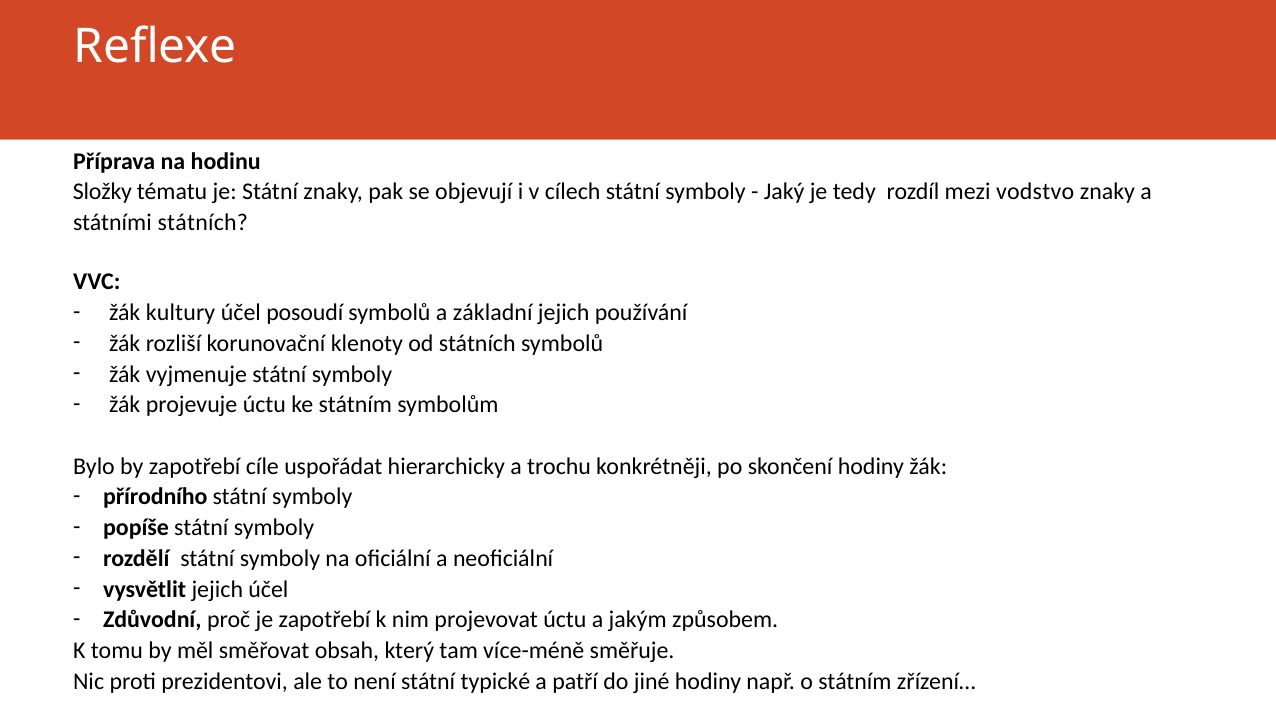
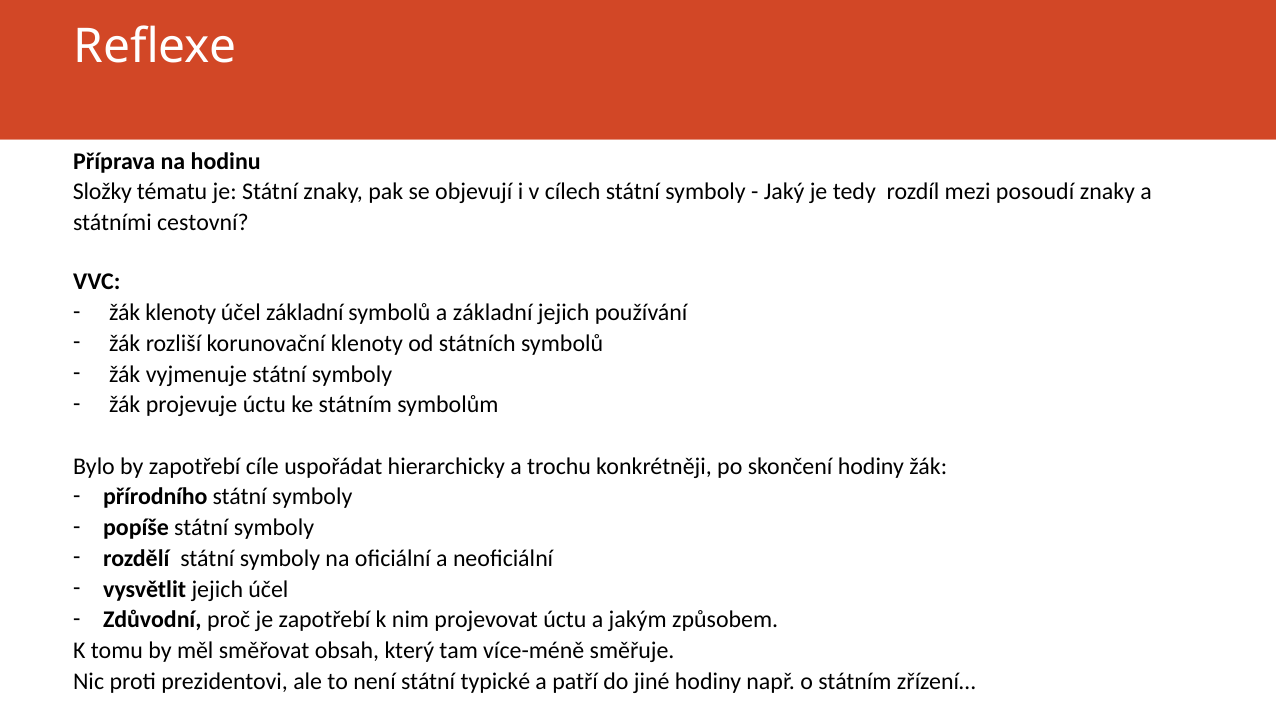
vodstvo: vodstvo -> posoudí
státními státních: státních -> cestovní
žák kultury: kultury -> klenoty
účel posoudí: posoudí -> základní
